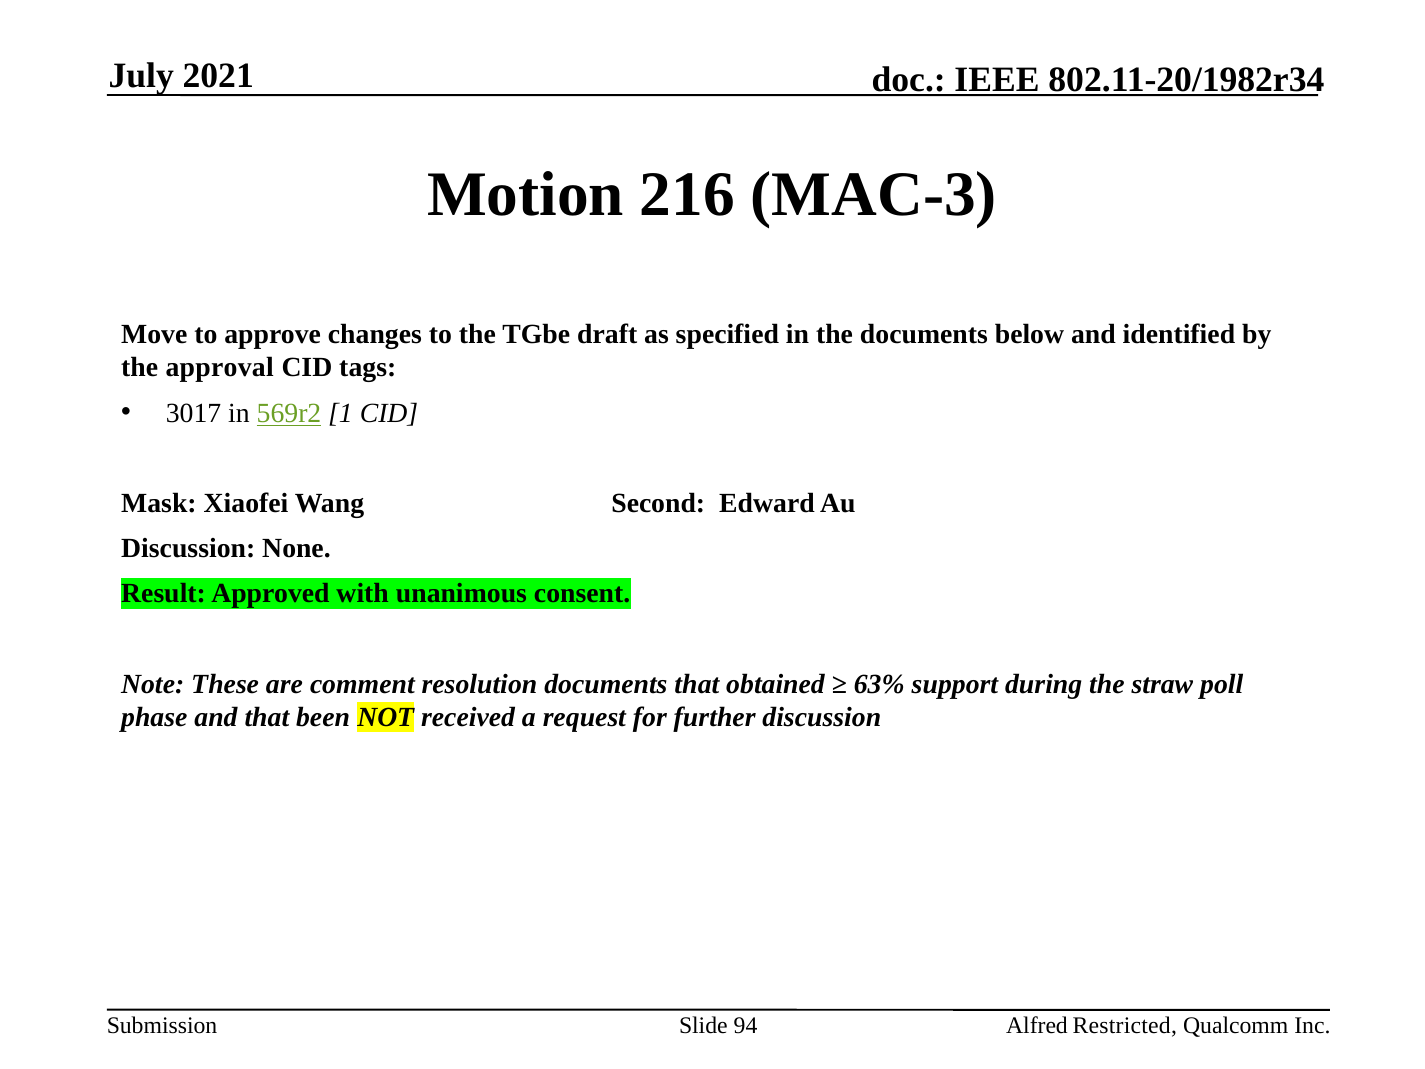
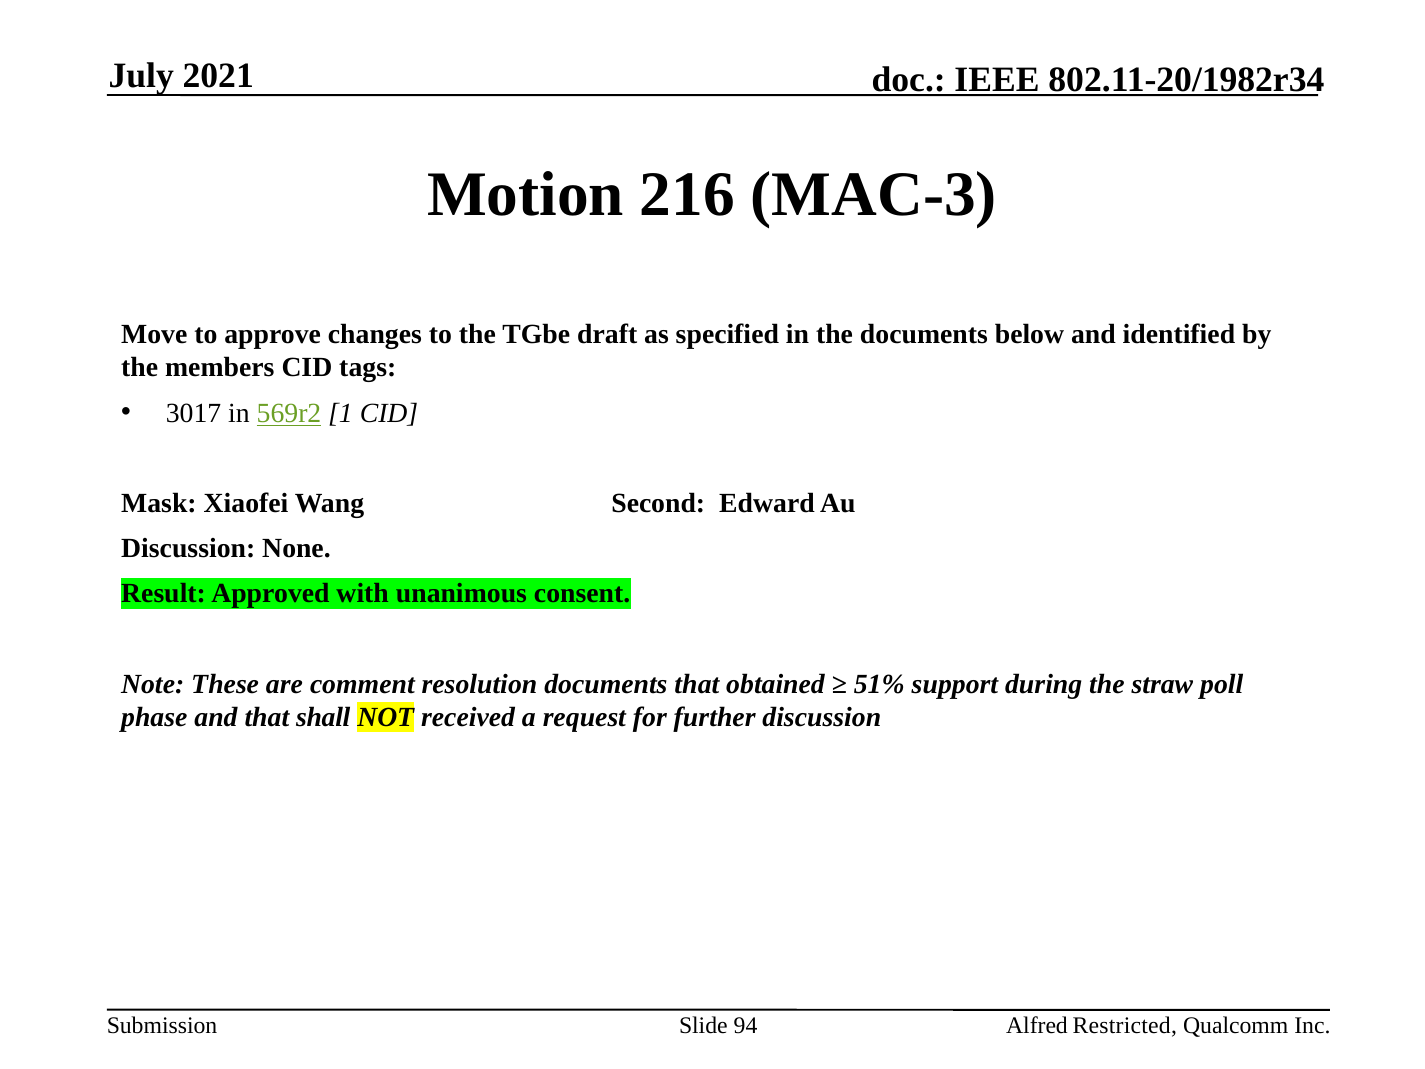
approval: approval -> members
63%: 63% -> 51%
been: been -> shall
